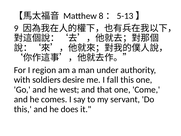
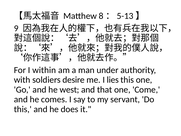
region: region -> within
fall: fall -> lies
